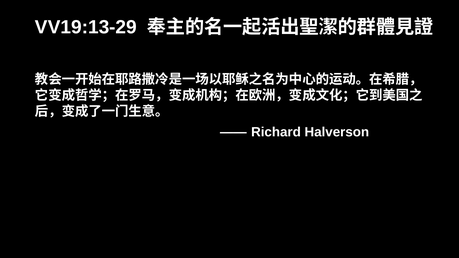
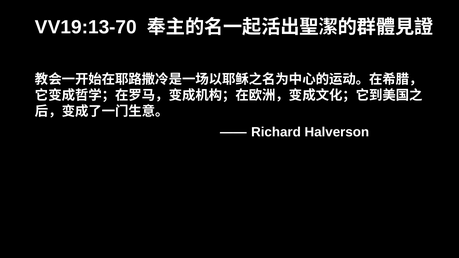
VV19:13-29: VV19:13-29 -> VV19:13-70
